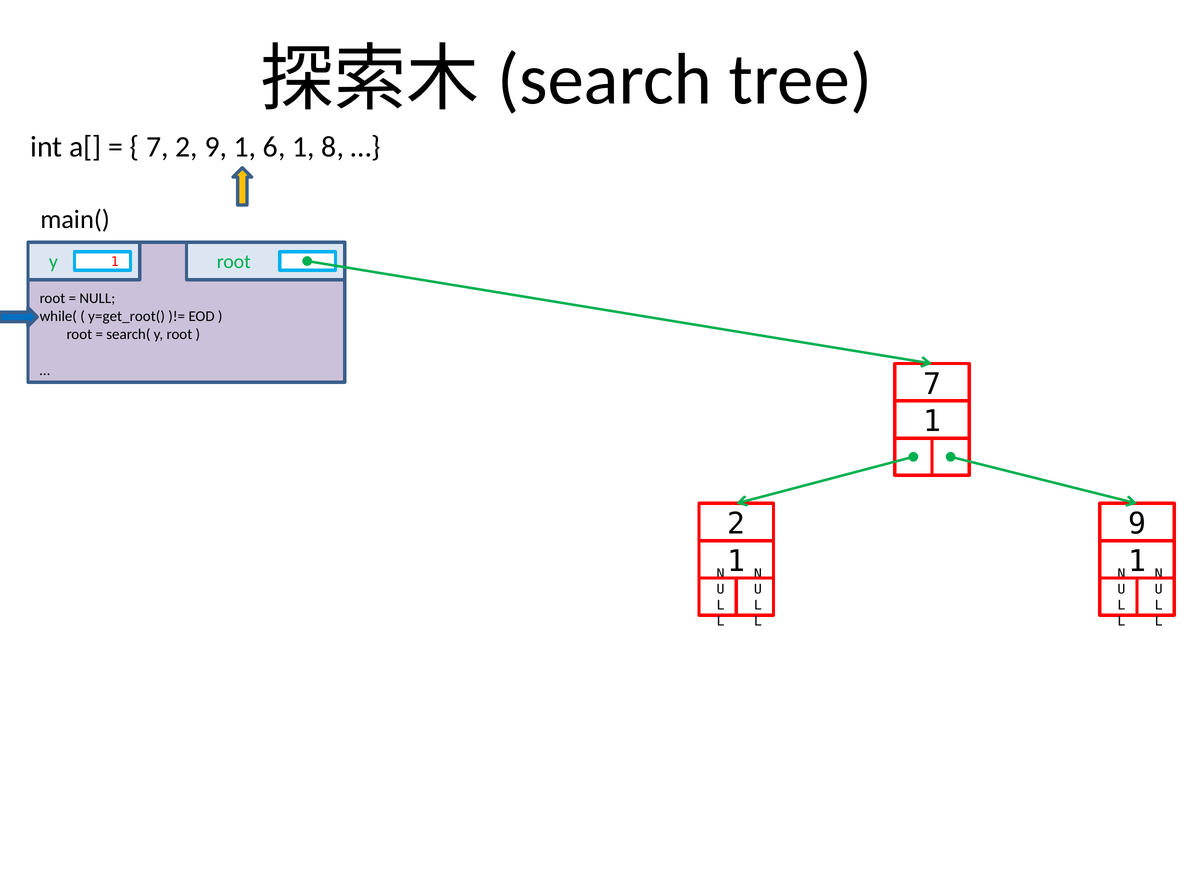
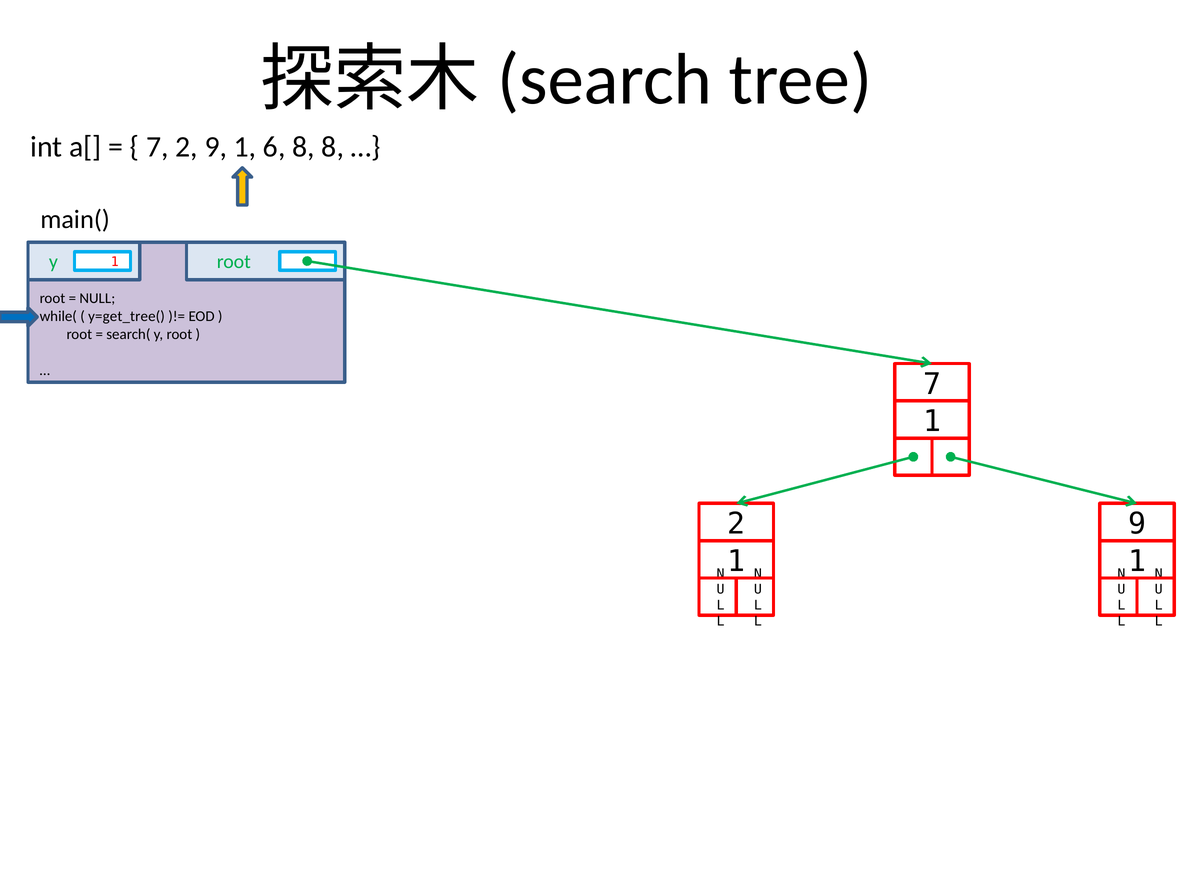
6 1: 1 -> 8
y=get_root(: y=get_root( -> y=get_tree(
